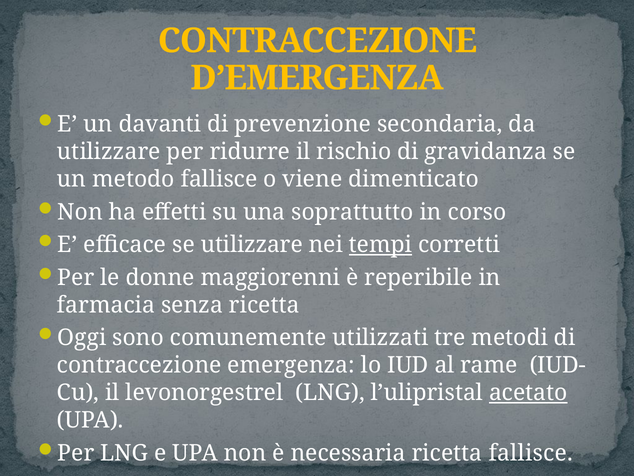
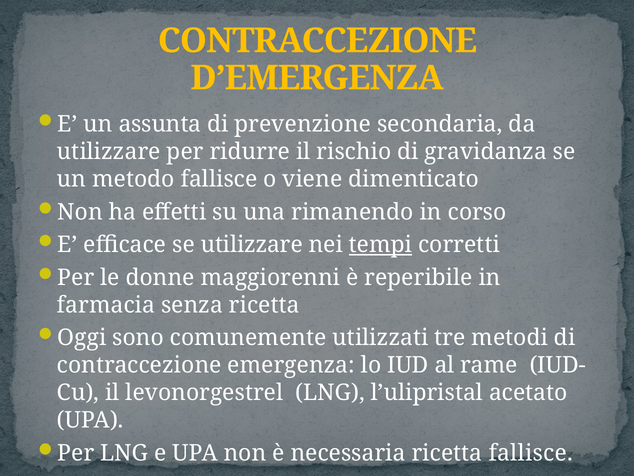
davanti: davanti -> assunta
soprattutto: soprattutto -> rimanendo
acetato underline: present -> none
